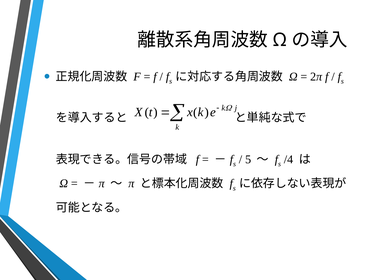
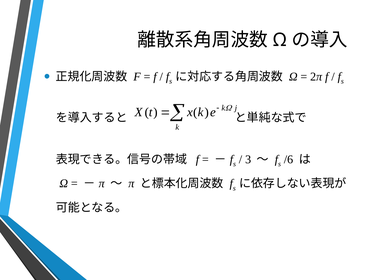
5: 5 -> 3
/4: /4 -> /6
